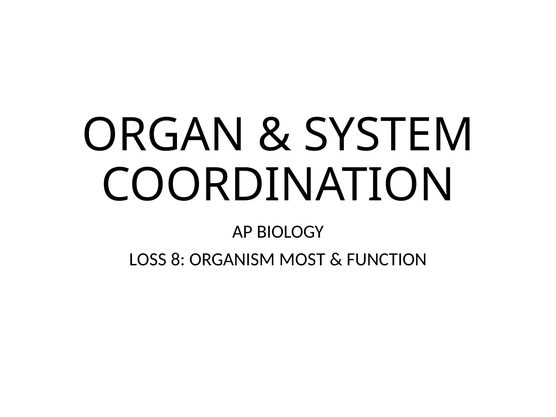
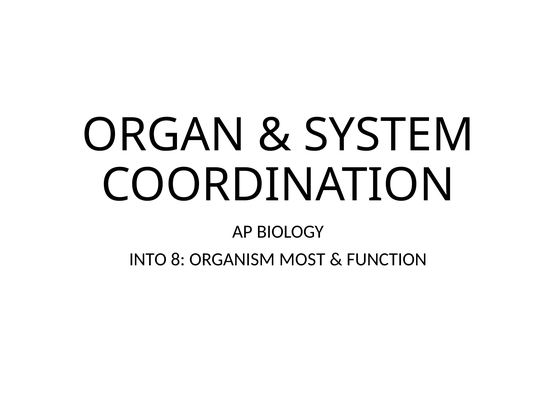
LOSS: LOSS -> INTO
